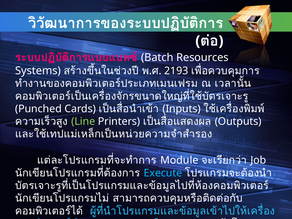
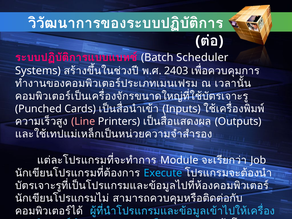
Resources: Resources -> Scheduler
2193: 2193 -> 2403
Line colour: light green -> pink
